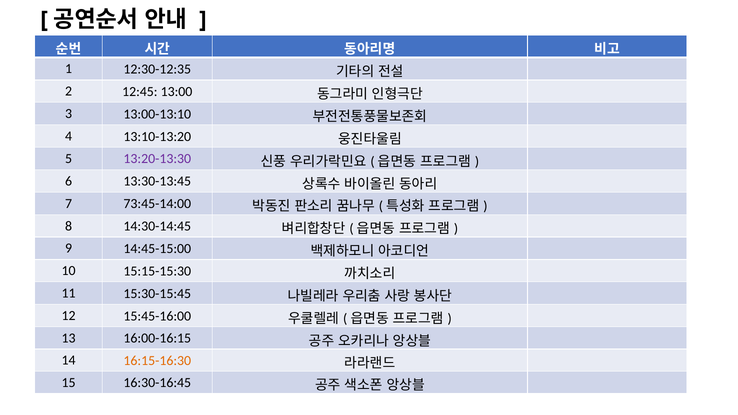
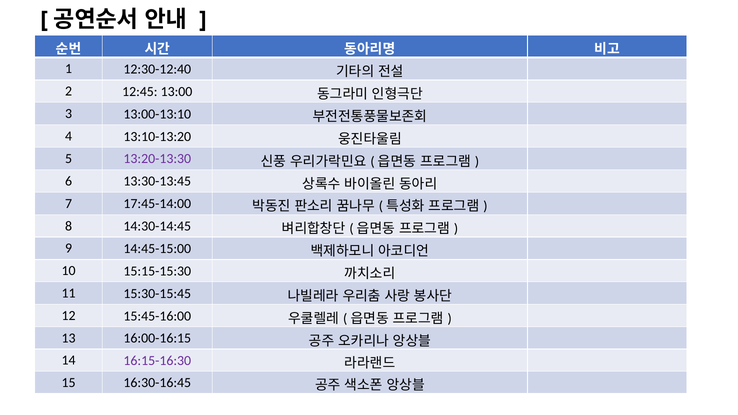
12:30-12:35: 12:30-12:35 -> 12:30-12:40
73:45-14:00: 73:45-14:00 -> 17:45-14:00
16:15-16:30 colour: orange -> purple
